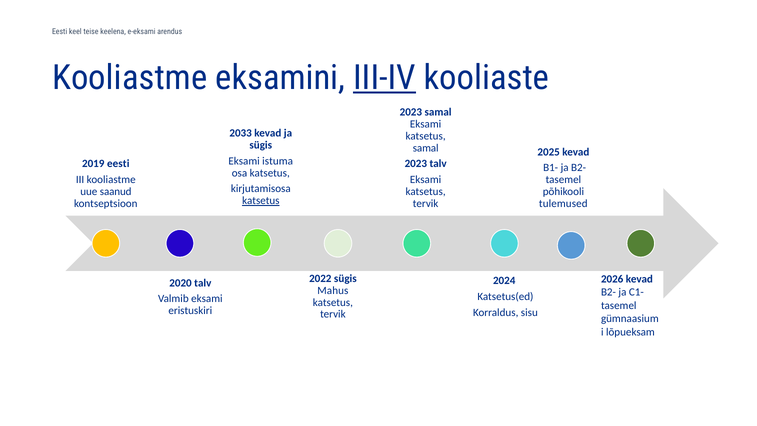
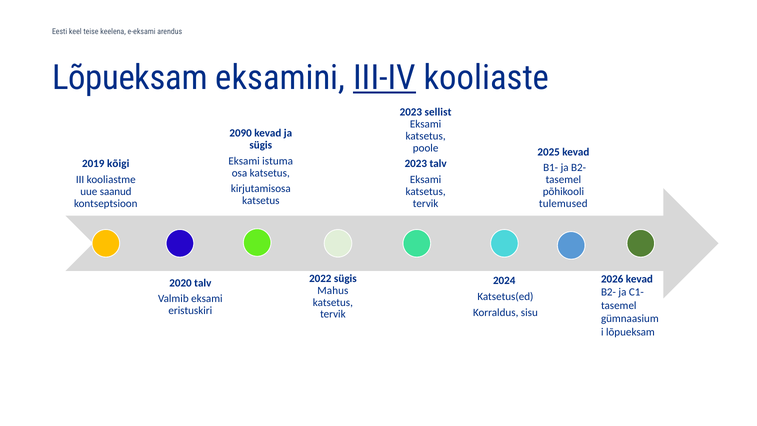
Kooliastme at (130, 78): Kooliastme -> Lõpueksam
2023 samal: samal -> sellist
2033: 2033 -> 2090
samal at (426, 148): samal -> poole
2019 eesti: eesti -> kõigi
katsetus at (261, 201) underline: present -> none
